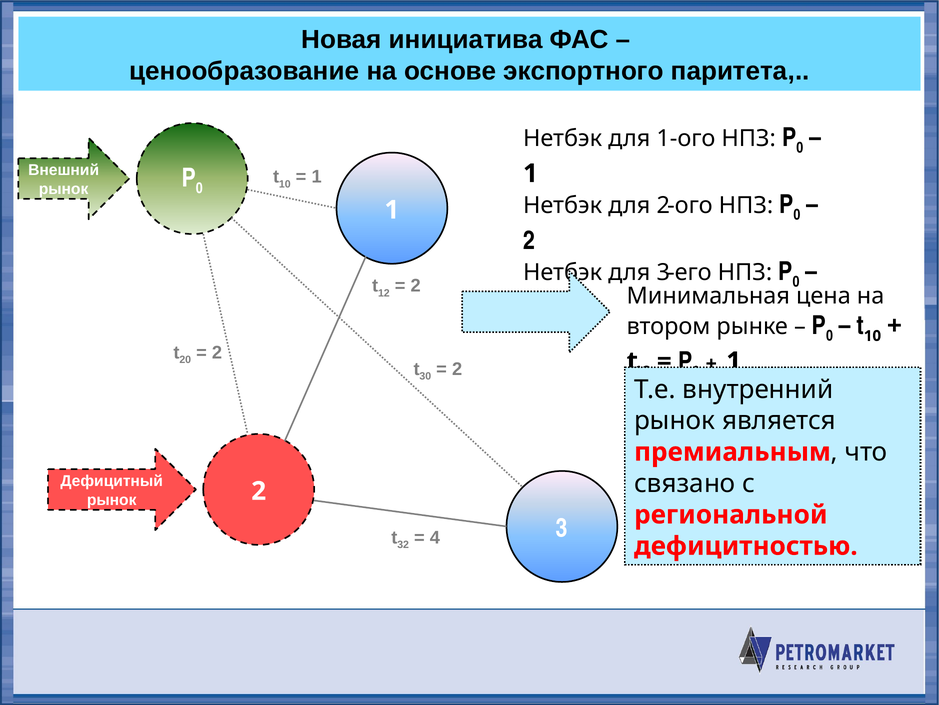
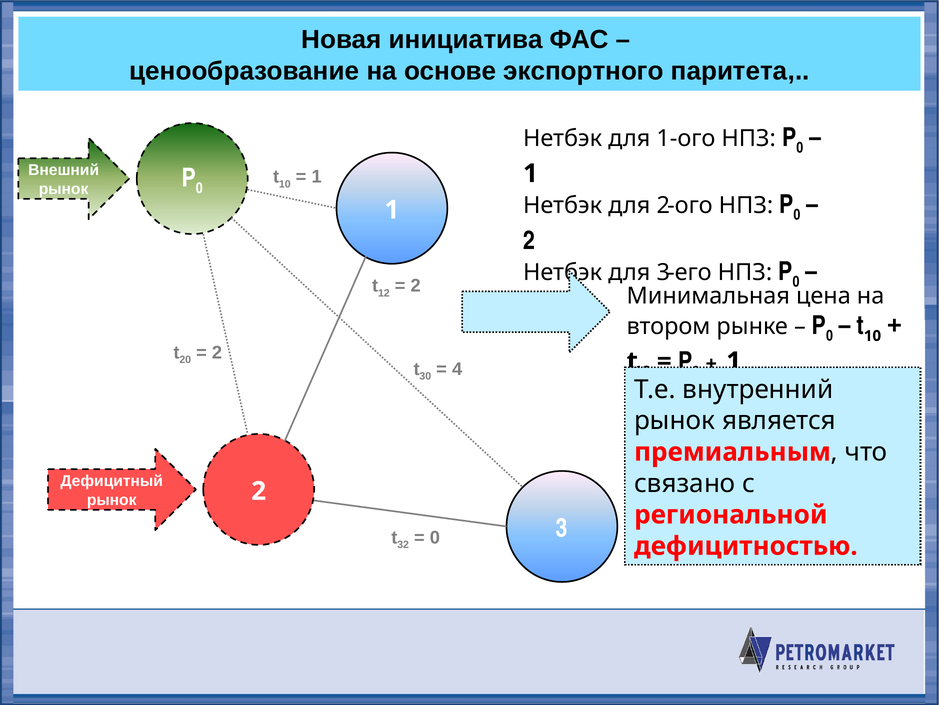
2 at (457, 369): 2 -> 4
4 at (435, 537): 4 -> 0
